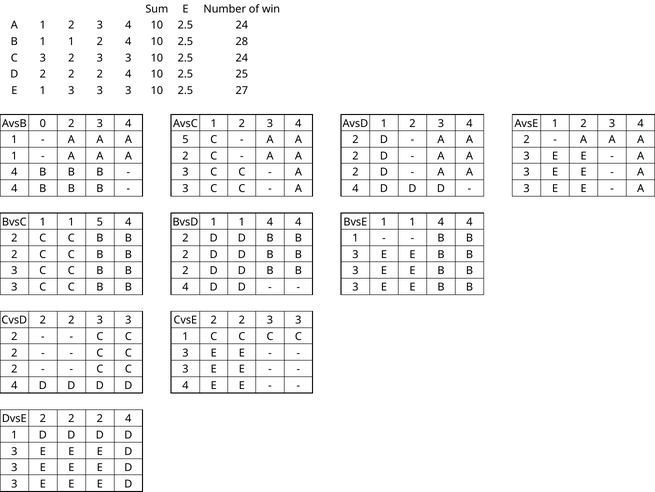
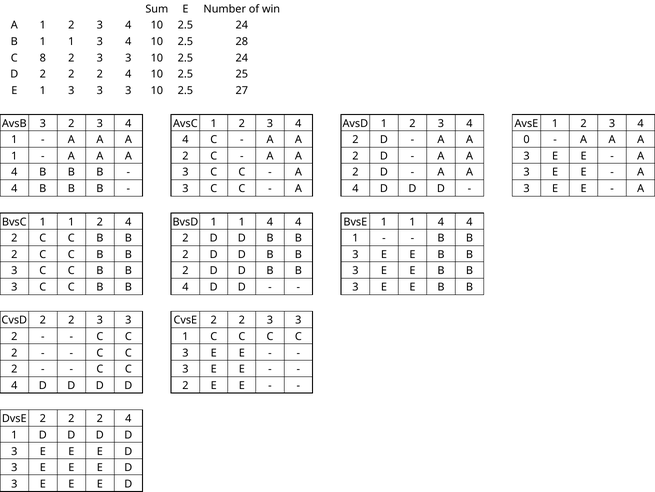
1 1 2: 2 -> 3
3 at (43, 58): 3 -> 8
AvsB 0: 0 -> 3
A A 5: 5 -> 4
2 at (527, 140): 2 -> 0
1 1 5: 5 -> 2
D D 4: 4 -> 2
